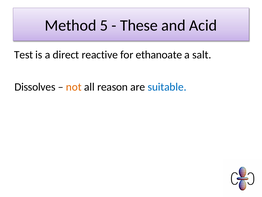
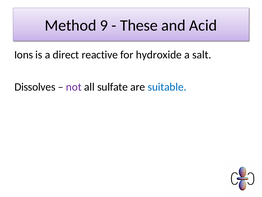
5: 5 -> 9
Test: Test -> Ions
ethanoate: ethanoate -> hydroxide
not colour: orange -> purple
reason: reason -> sulfate
